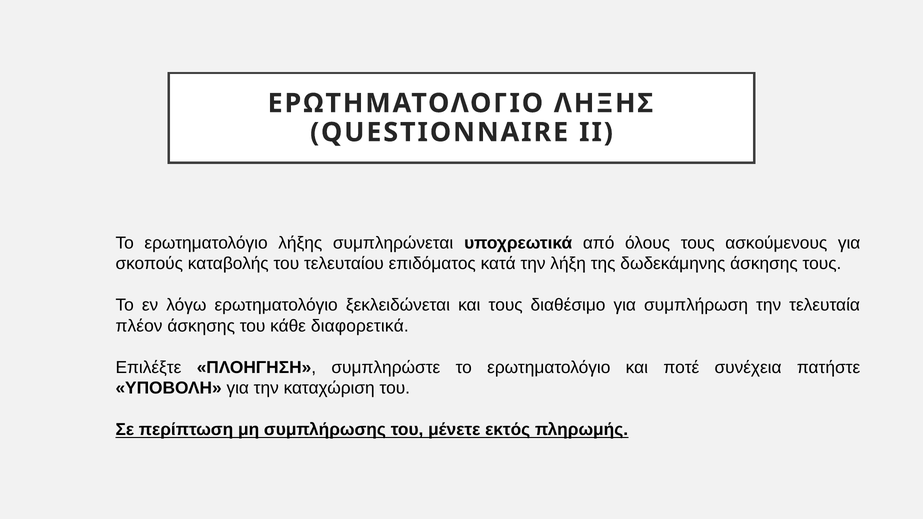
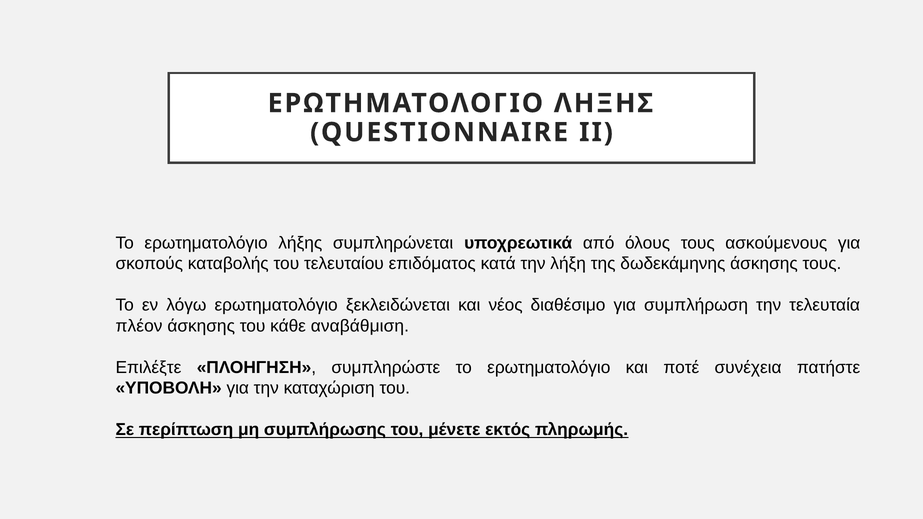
και τους: τους -> νέος
διαφορετικά: διαφορετικά -> αναβάθμιση
